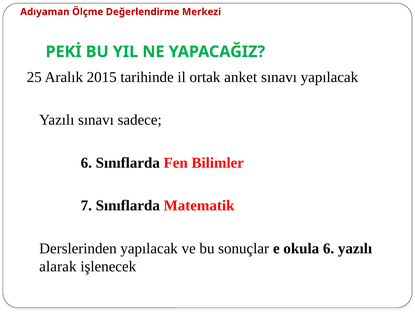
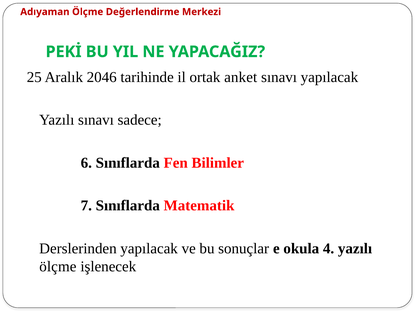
2015: 2015 -> 2046
okula 6: 6 -> 4
alarak at (58, 266): alarak -> ölçme
